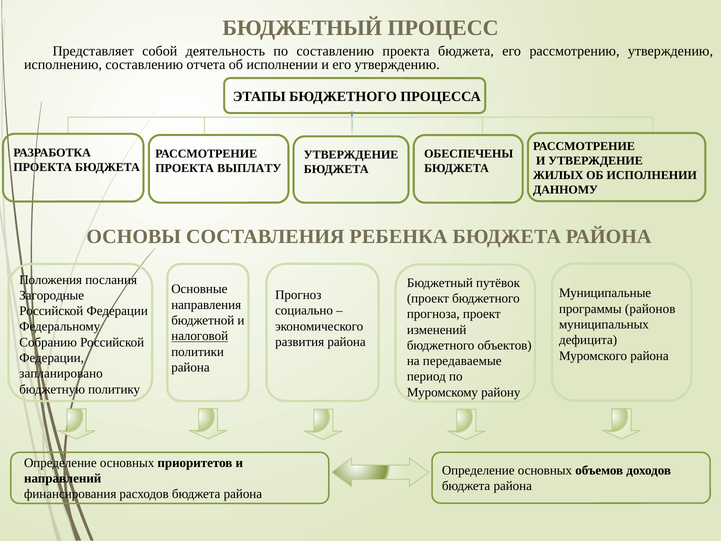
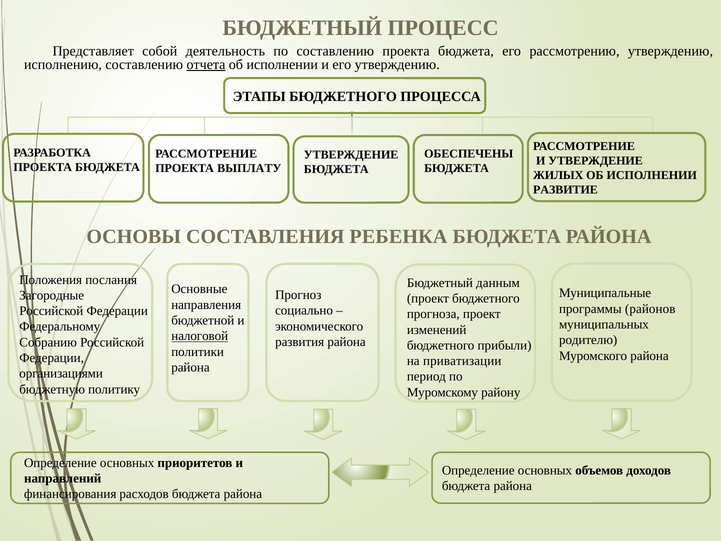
отчета underline: none -> present
ДАННОМУ: ДАННОМУ -> РАЗВИТИЕ
путёвок: путёвок -> данным
дефицита: дефицита -> родителю
объектов: объектов -> прибыли
передаваемые: передаваемые -> приватизации
запланировано: запланировано -> организациями
